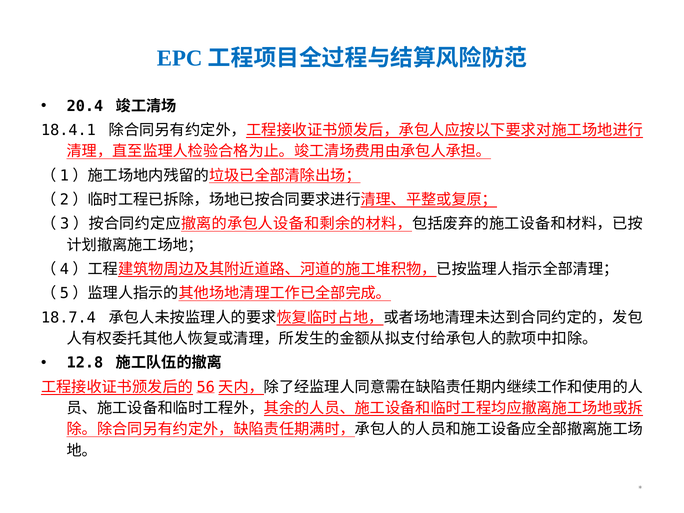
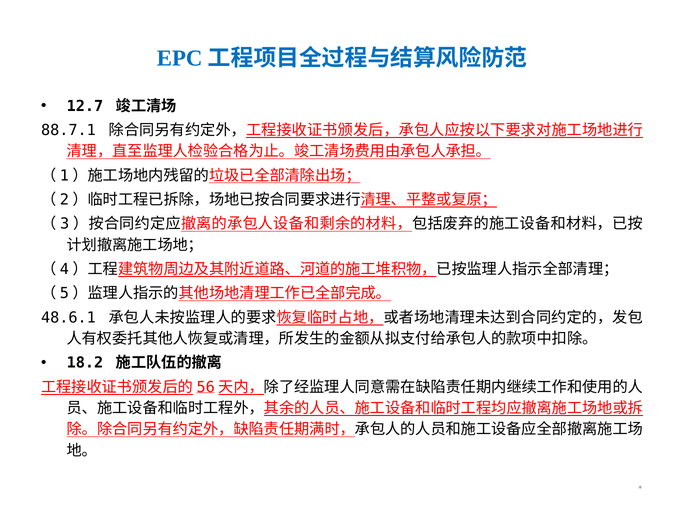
20.4: 20.4 -> 12.7
18.4.1: 18.4.1 -> 88.7.1
18.7.4: 18.7.4 -> 48.6.1
12.8: 12.8 -> 18.2
